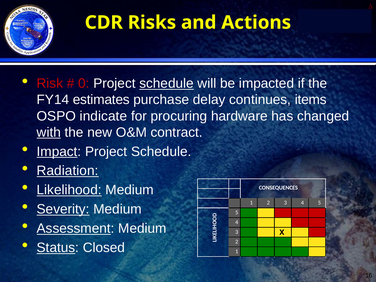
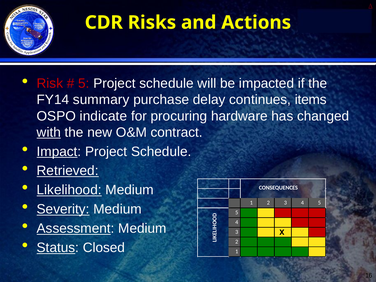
0 at (84, 83): 0 -> 5
schedule at (167, 83) underline: present -> none
estimates: estimates -> summary
Radiation: Radiation -> Retrieved
